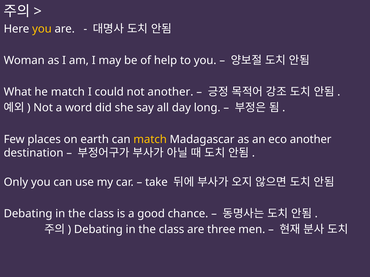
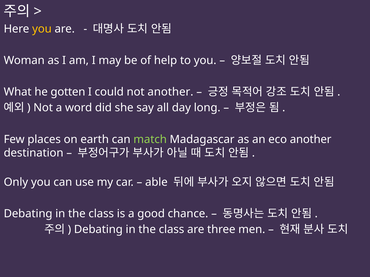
he match: match -> gotten
match at (150, 140) colour: yellow -> light green
take: take -> able
